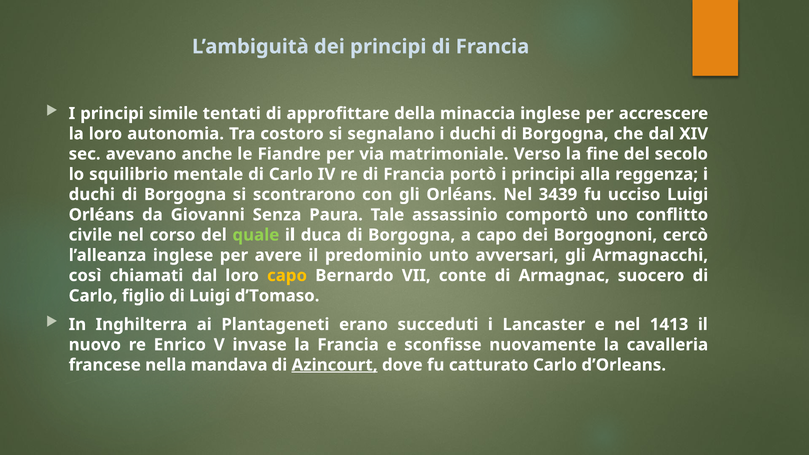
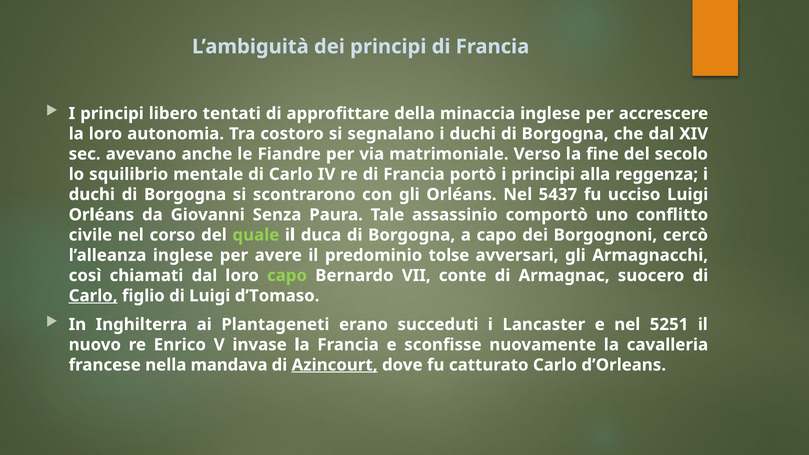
simile: simile -> libero
3439: 3439 -> 5437
unto: unto -> tolse
capo at (287, 276) colour: yellow -> light green
Carlo at (93, 296) underline: none -> present
1413: 1413 -> 5251
